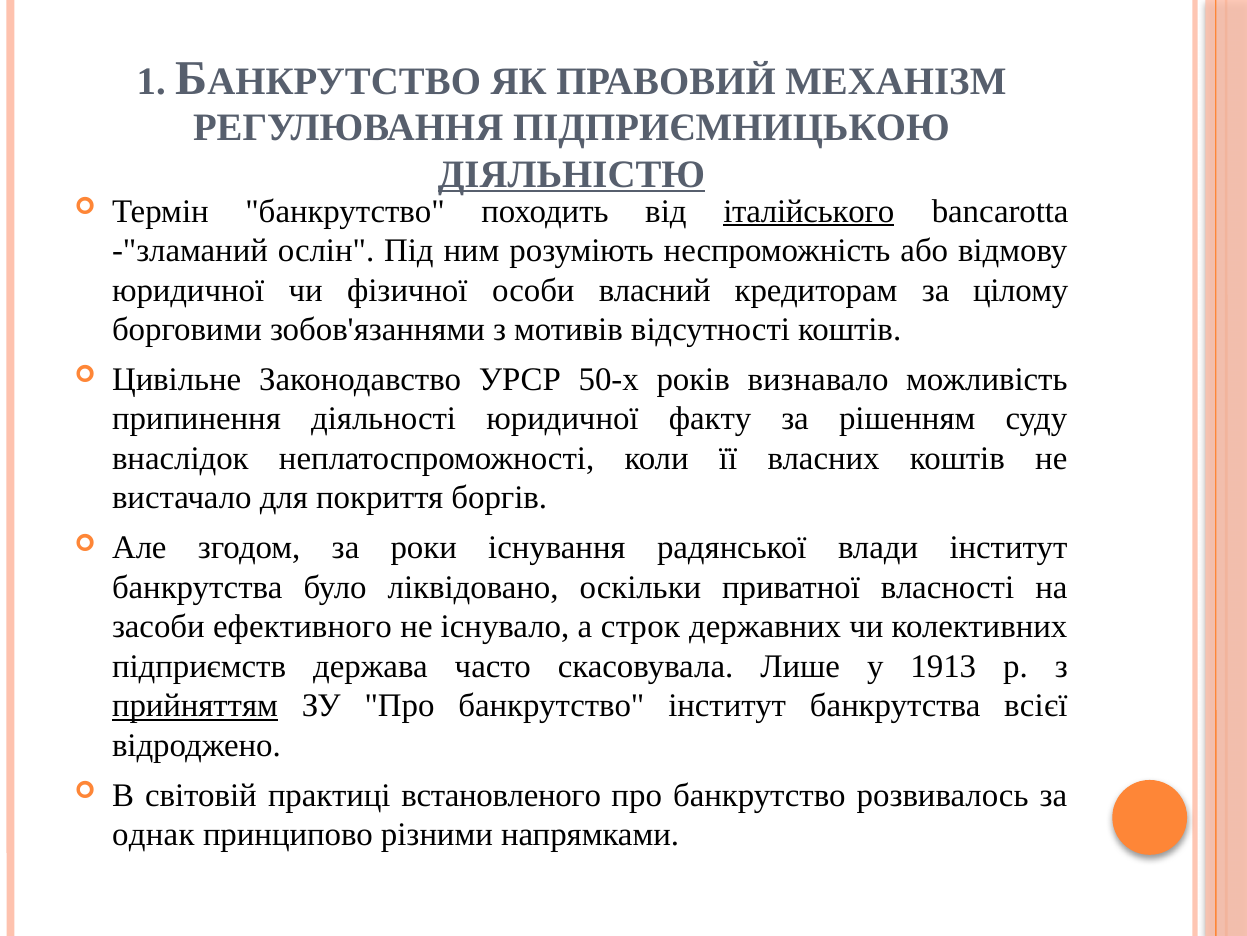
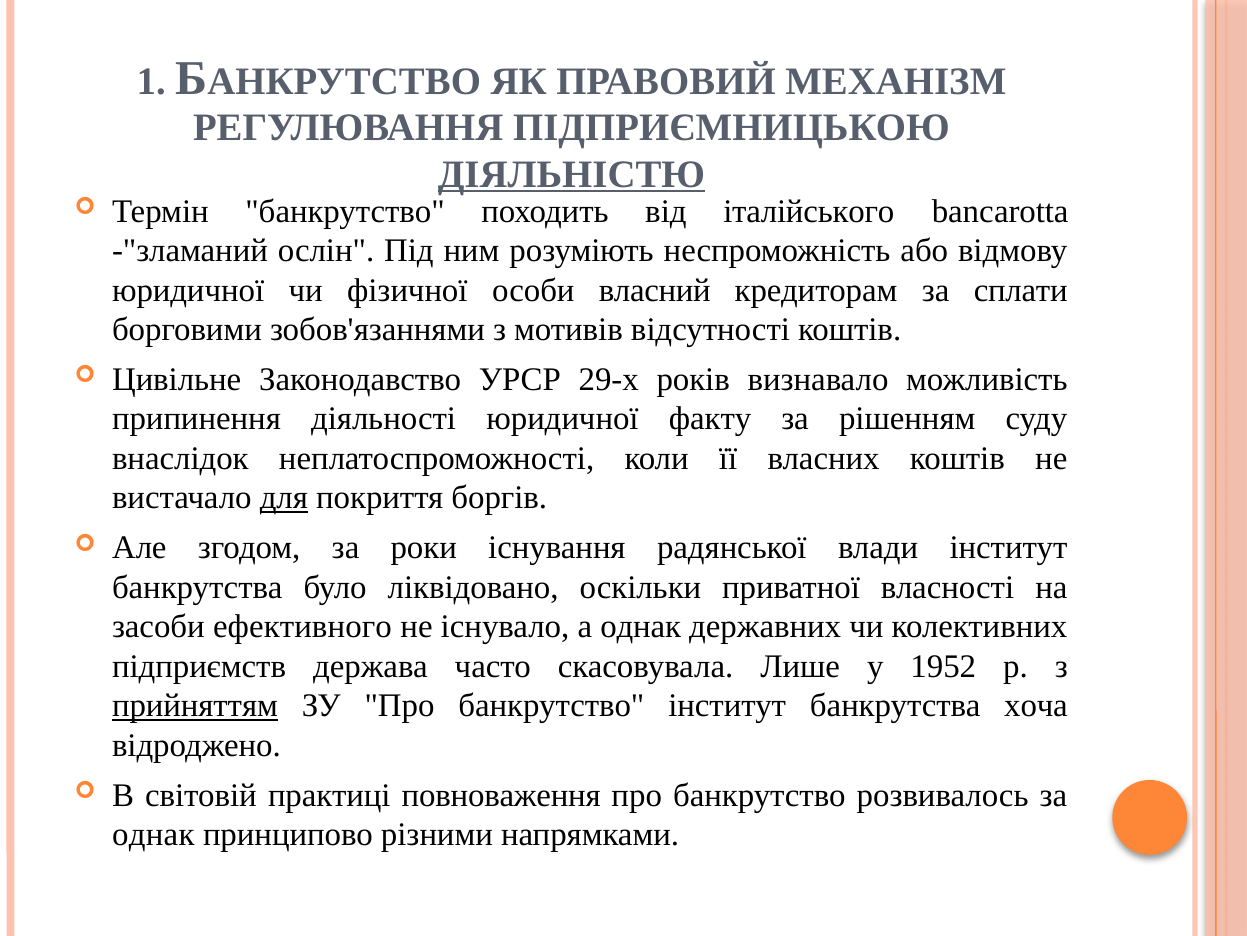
італійського underline: present -> none
цілому: цілому -> сплати
50-х: 50-х -> 29-х
для underline: none -> present
а строк: строк -> однак
1913: 1913 -> 1952
всієї: всієї -> хоча
встановленого: встановленого -> повноваження
